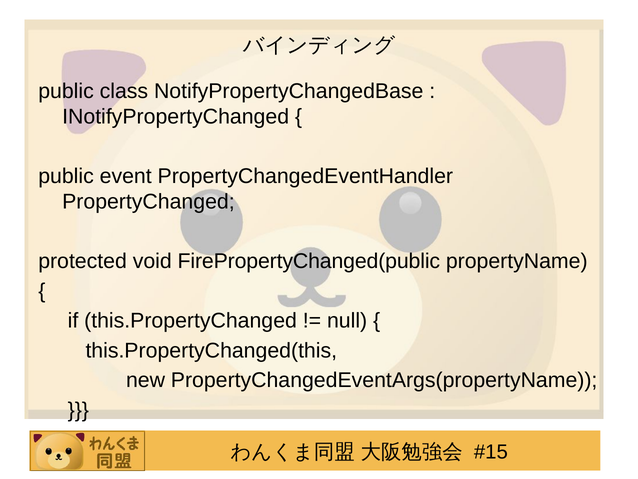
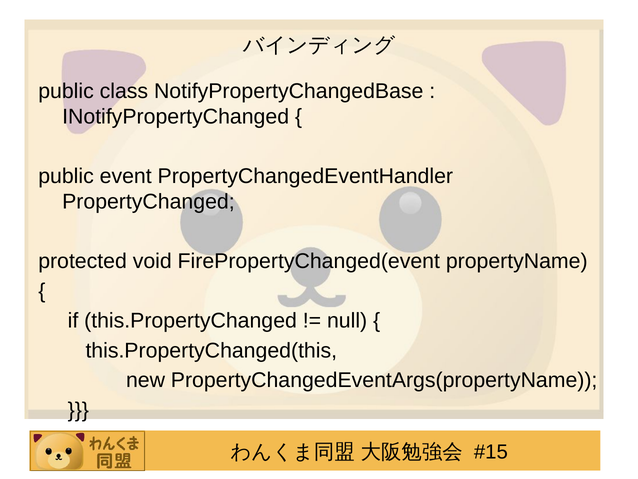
FirePropertyChanged(public: FirePropertyChanged(public -> FirePropertyChanged(event
